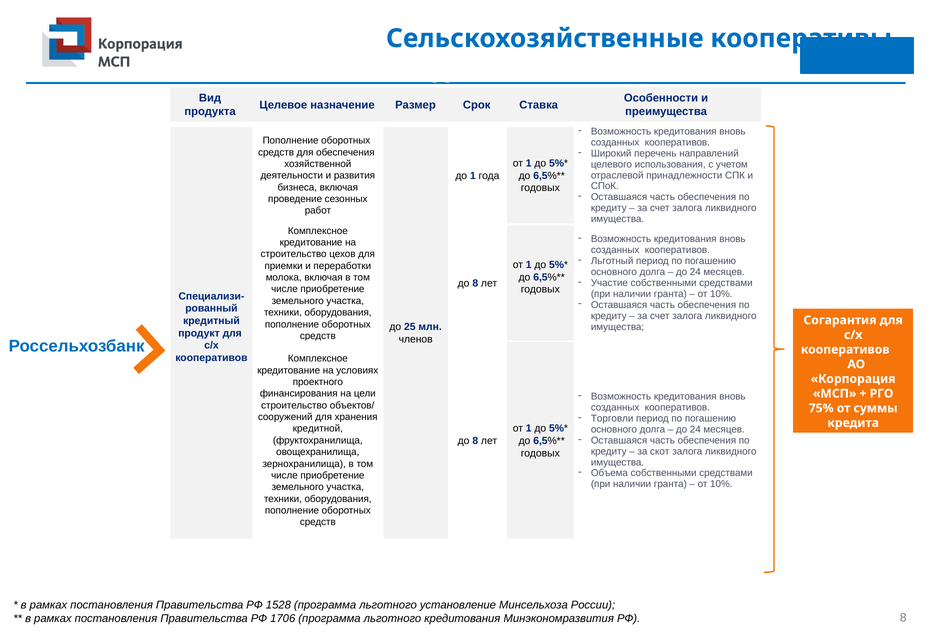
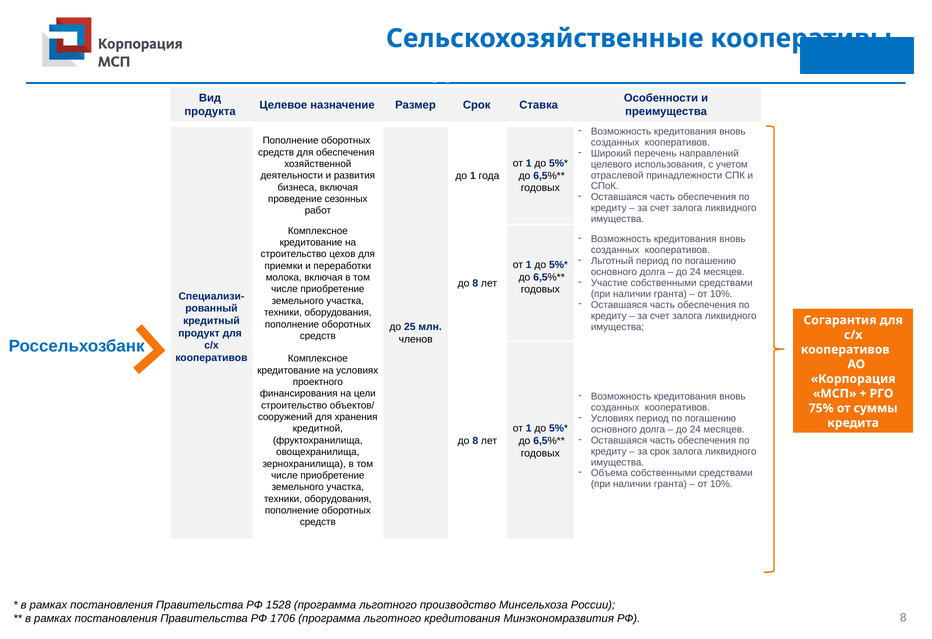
Торговли at (612, 419): Торговли -> Условиях
за скот: скот -> срок
установление: установление -> производство
